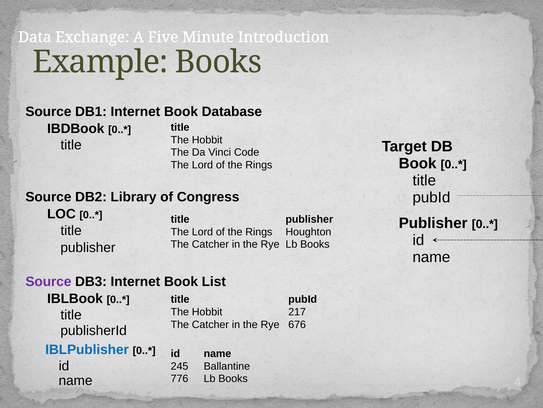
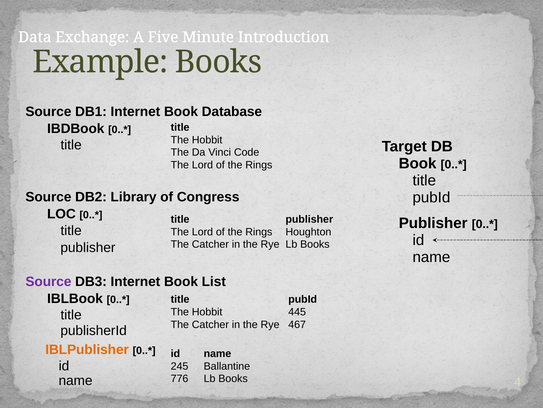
217: 217 -> 445
676: 676 -> 467
IBLPublisher colour: blue -> orange
